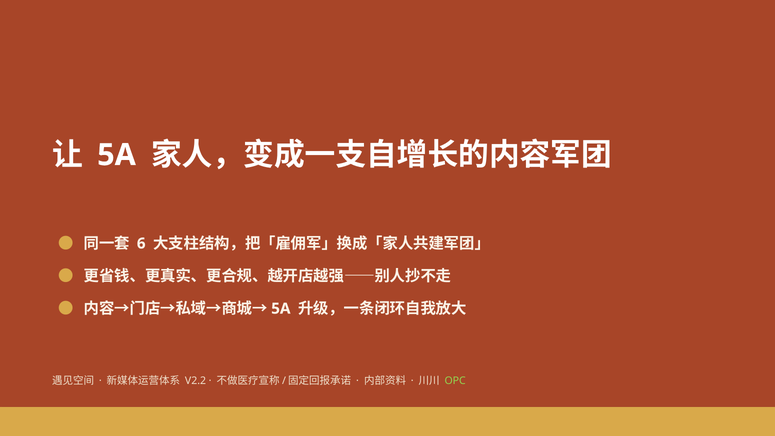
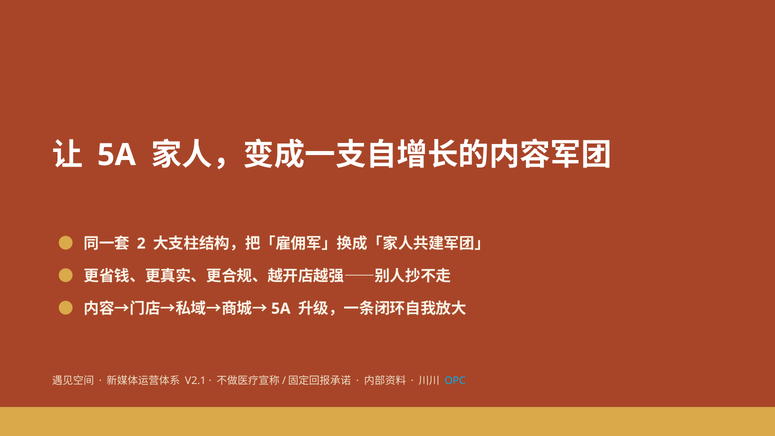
6: 6 -> 2
V2.2: V2.2 -> V2.1
OPC colour: light green -> light blue
